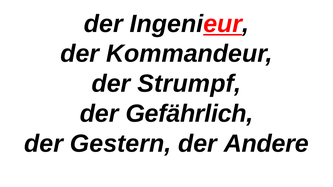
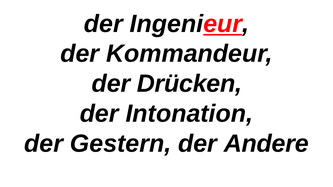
Strumpf: Strumpf -> Drücken
Gefährlich: Gefährlich -> Intonation
